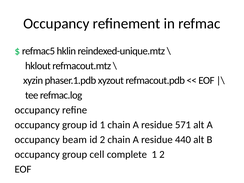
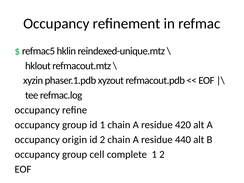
571: 571 -> 420
beam: beam -> origin
